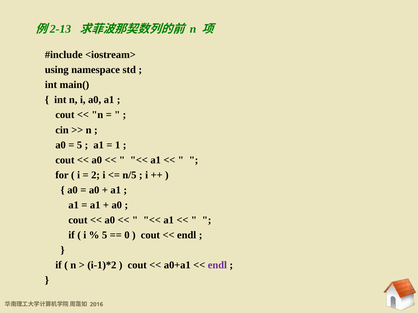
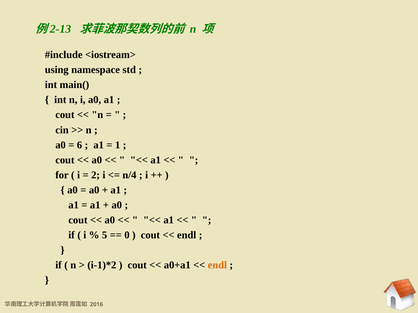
5 at (80, 145): 5 -> 6
n/5: n/5 -> n/4
endl at (217, 265) colour: purple -> orange
